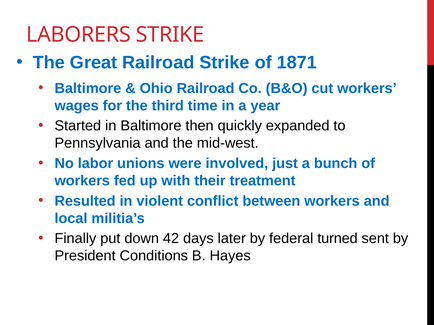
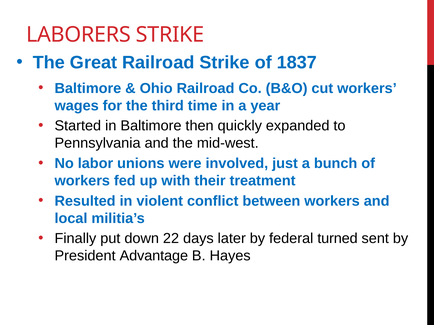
1871: 1871 -> 1837
42: 42 -> 22
Conditions: Conditions -> Advantage
